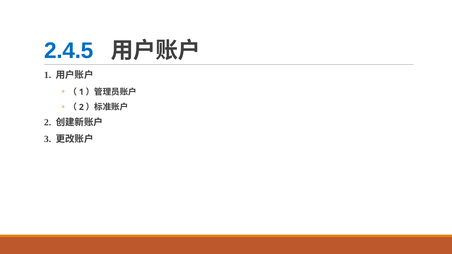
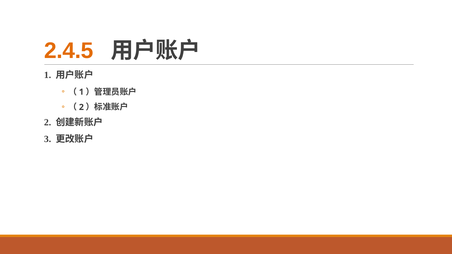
2.4.5 colour: blue -> orange
